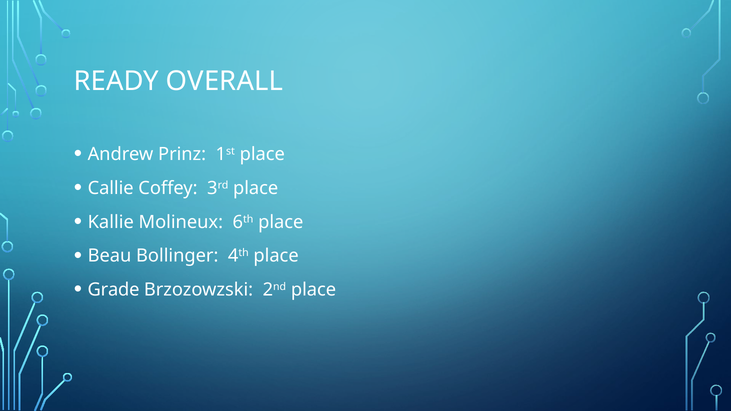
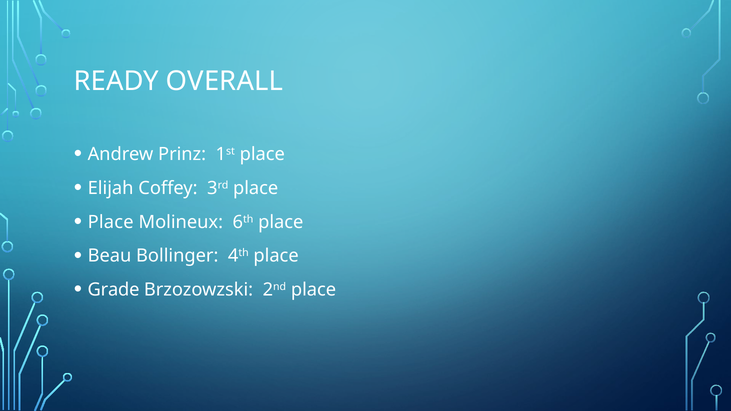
Callie: Callie -> Elijah
Kallie at (111, 222): Kallie -> Place
